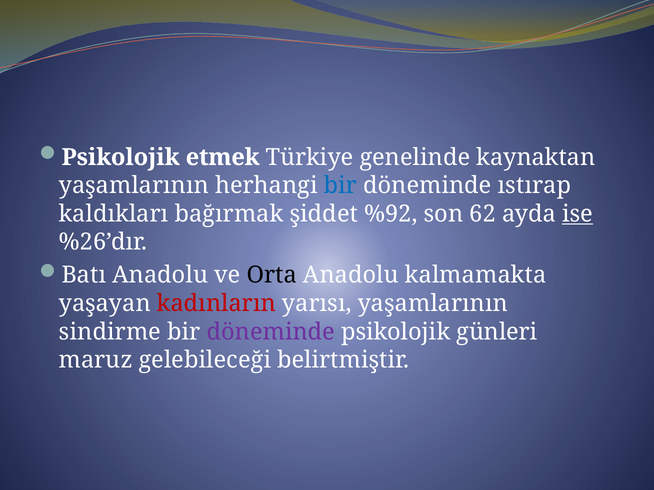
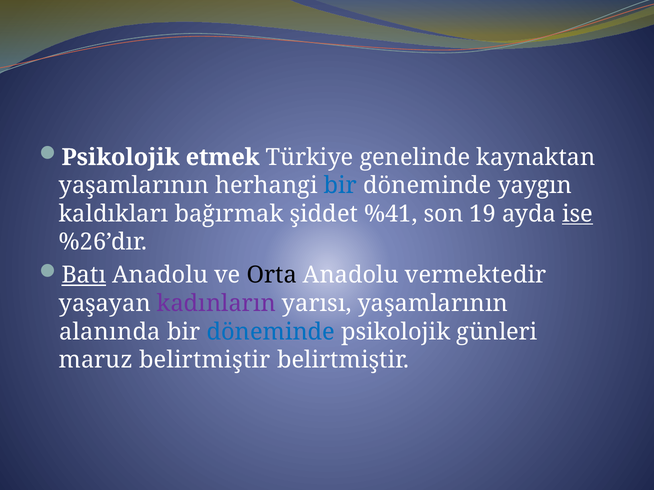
ıstırap: ıstırap -> yaygın
%92: %92 -> %41
62: 62 -> 19
Batı underline: none -> present
kalmamakta: kalmamakta -> vermektedir
kadınların colour: red -> purple
sindirme: sindirme -> alanında
döneminde at (271, 332) colour: purple -> blue
maruz gelebileceği: gelebileceği -> belirtmiştir
